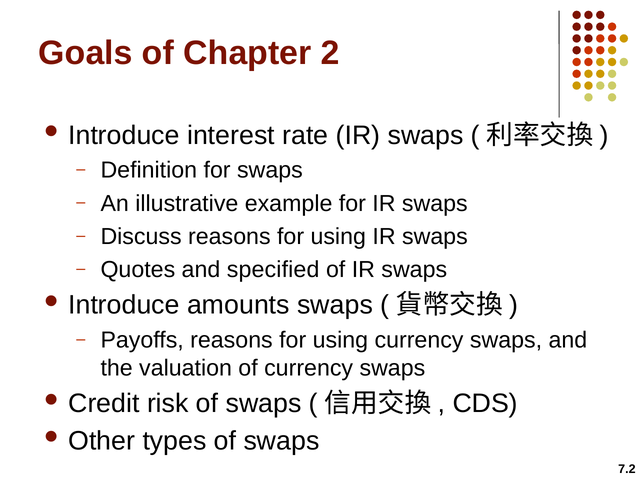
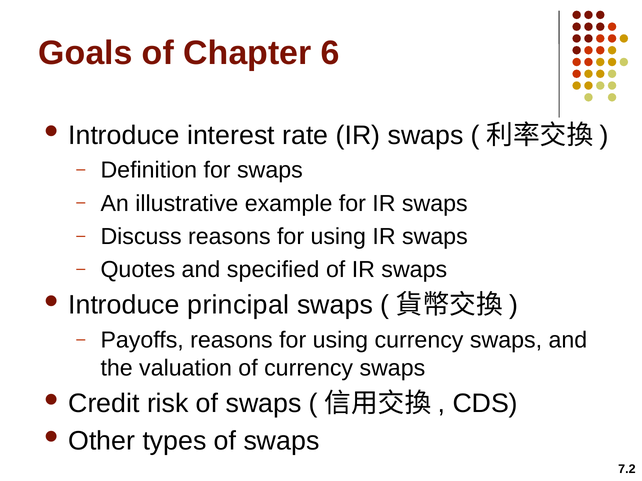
2: 2 -> 6
amounts: amounts -> principal
